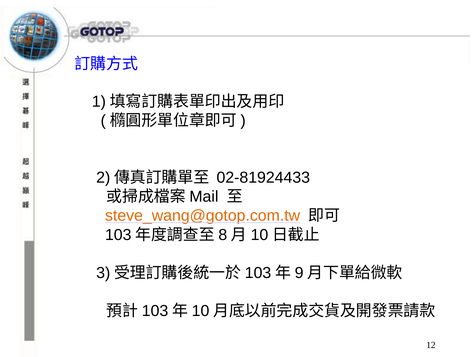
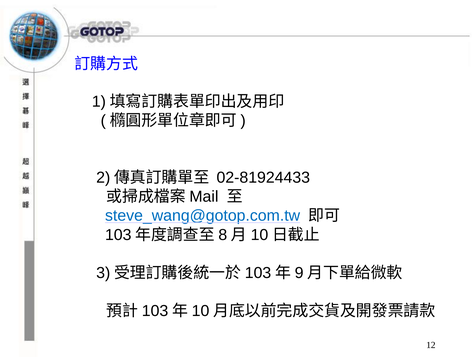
steve_wang@gotop.com.tw colour: orange -> blue
